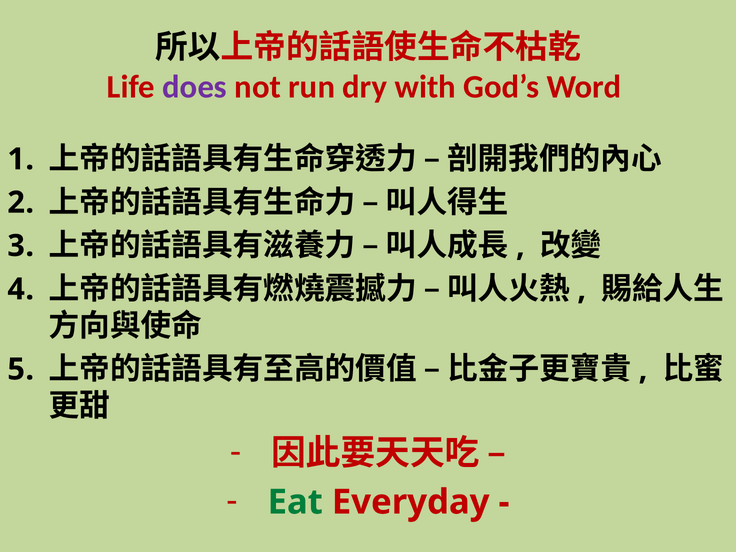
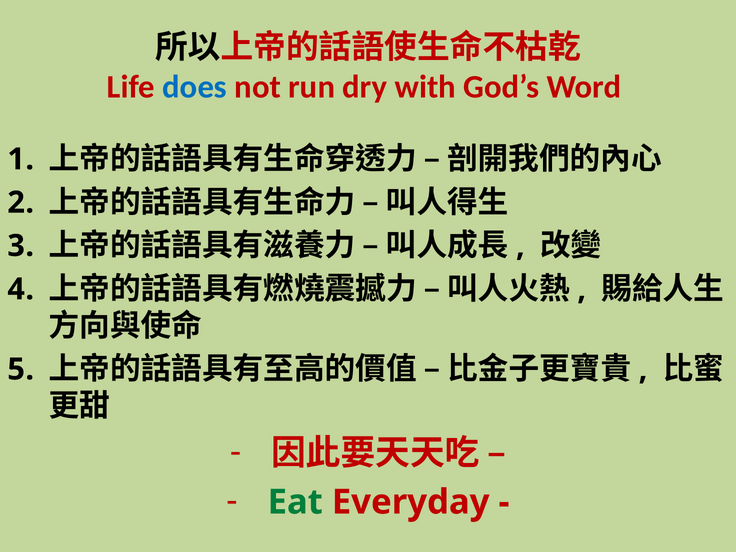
does colour: purple -> blue
